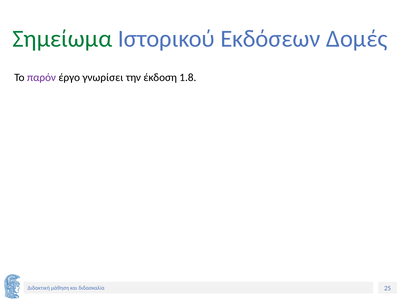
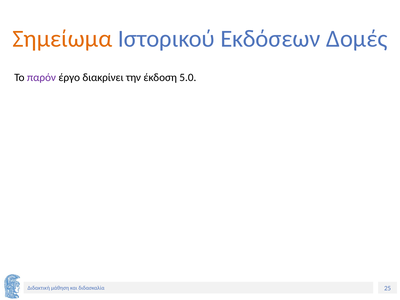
Σημείωμα colour: green -> orange
γνωρίσει: γνωρίσει -> διακρίνει
1.8: 1.8 -> 5.0
